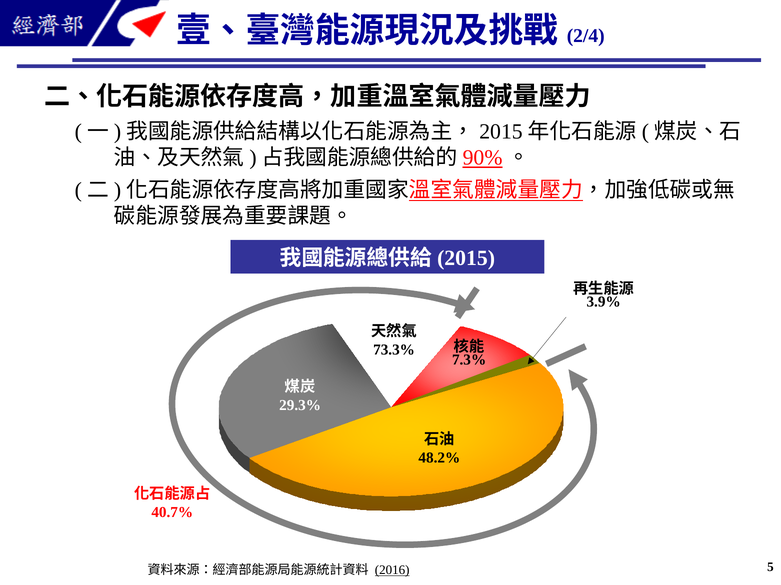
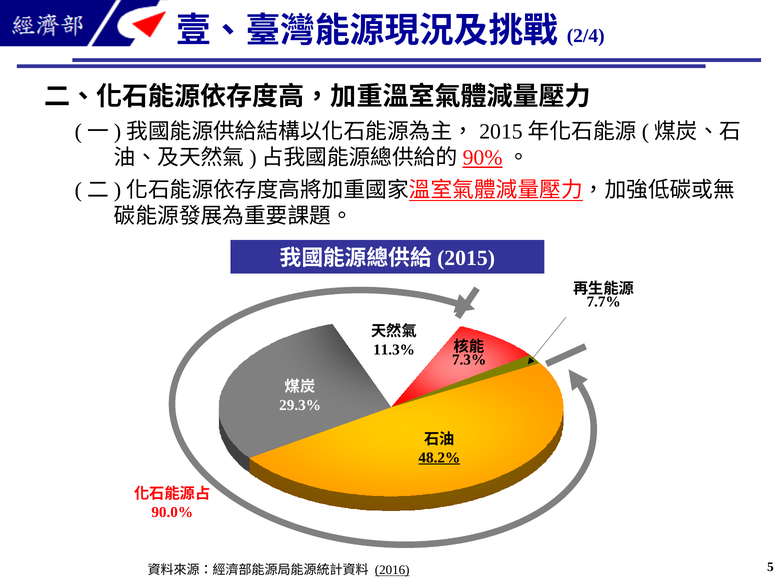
3.9%: 3.9% -> 7.7%
73.3%: 73.3% -> 11.3%
48.2% underline: none -> present
40.7%: 40.7% -> 90.0%
